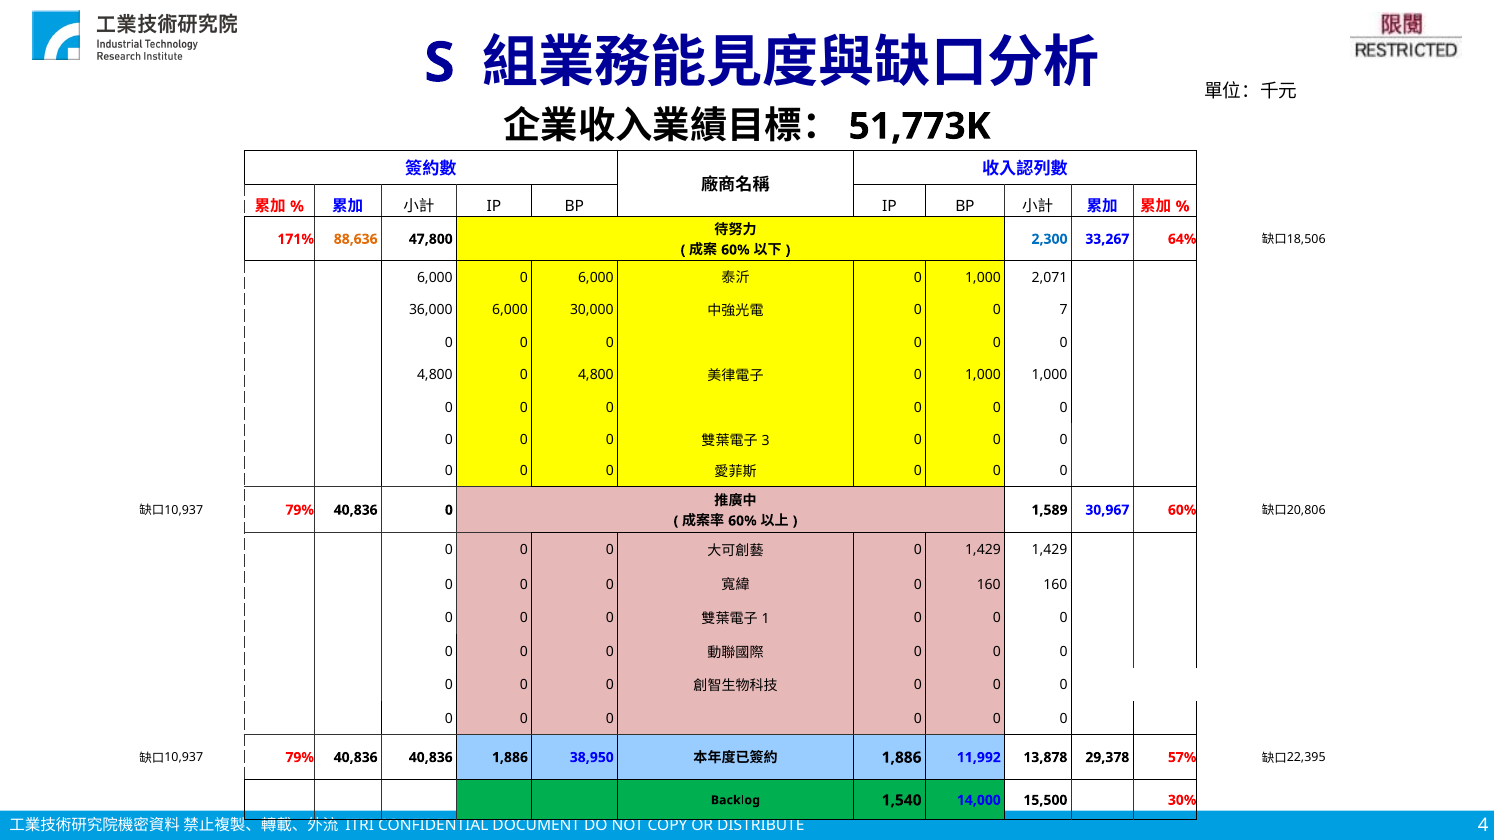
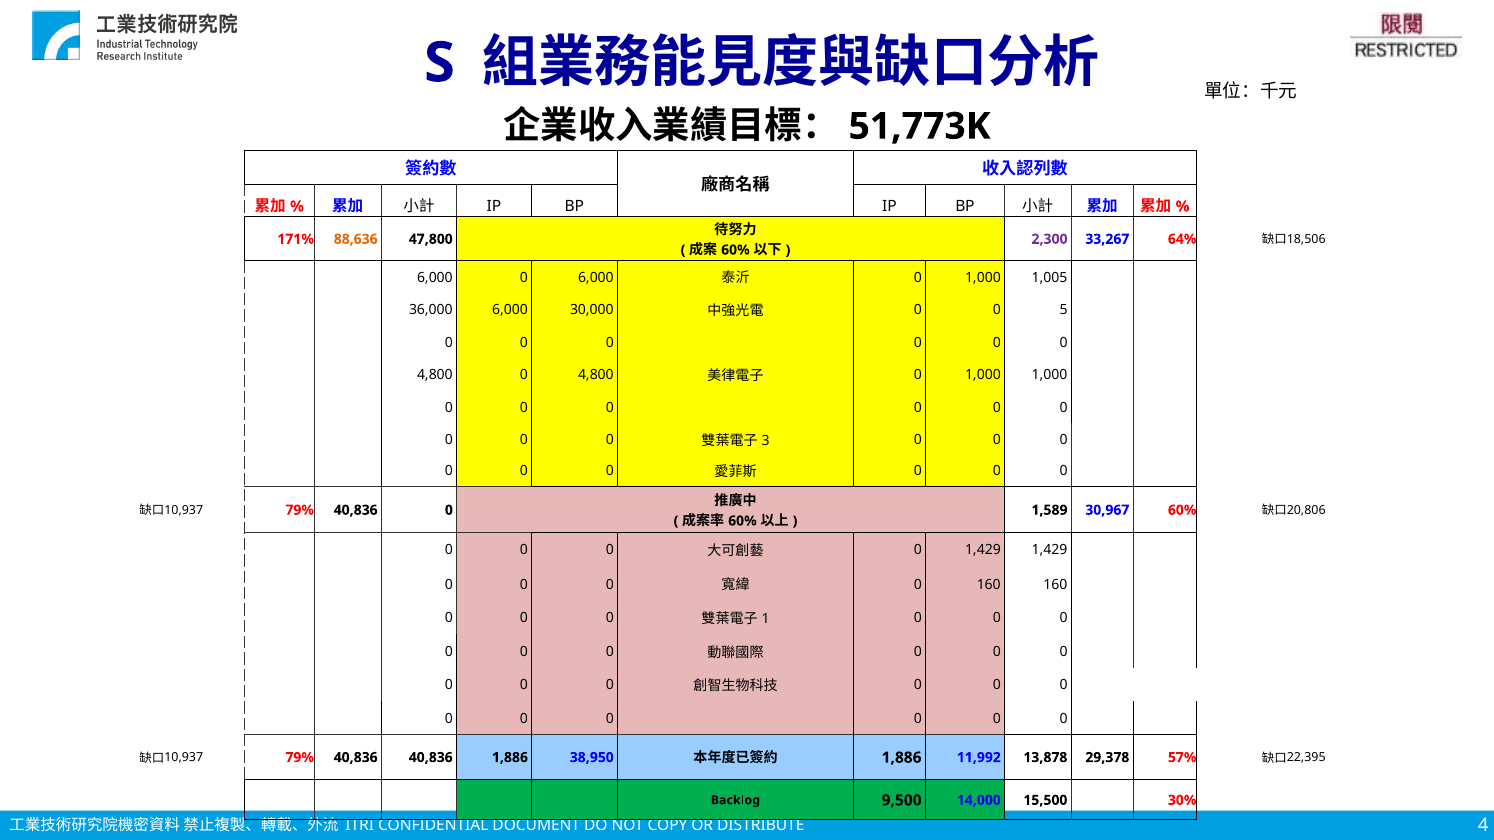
2,300 at (1050, 239) colour: blue -> purple
2,071: 2,071 -> 1,005
7: 7 -> 5
1,540: 1,540 -> 9,500
